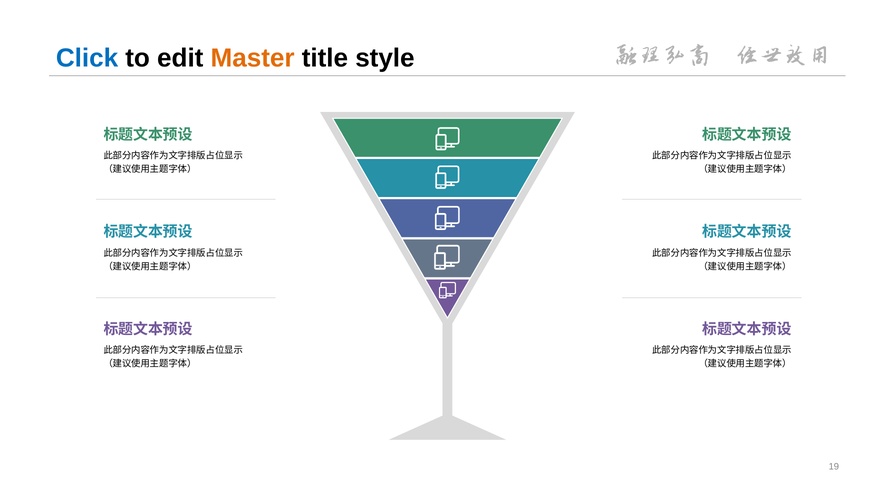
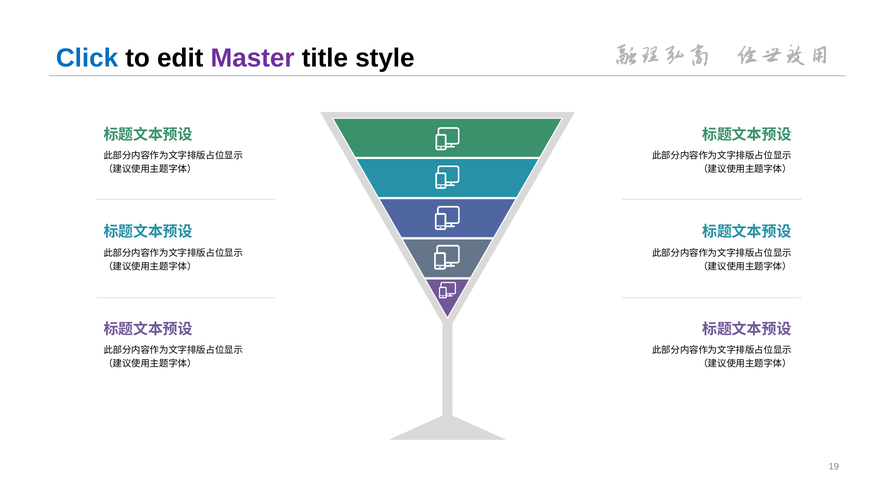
Master colour: orange -> purple
